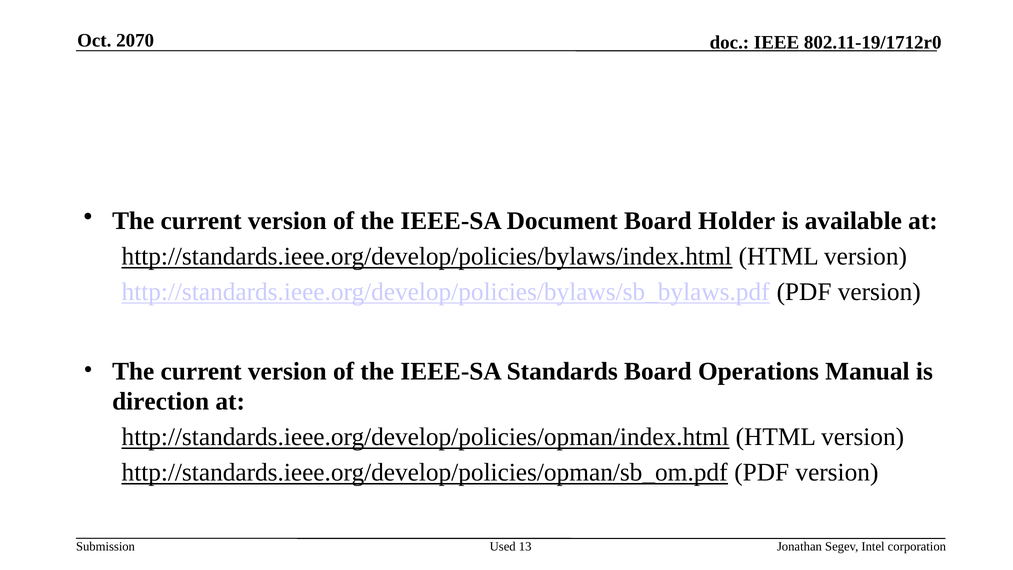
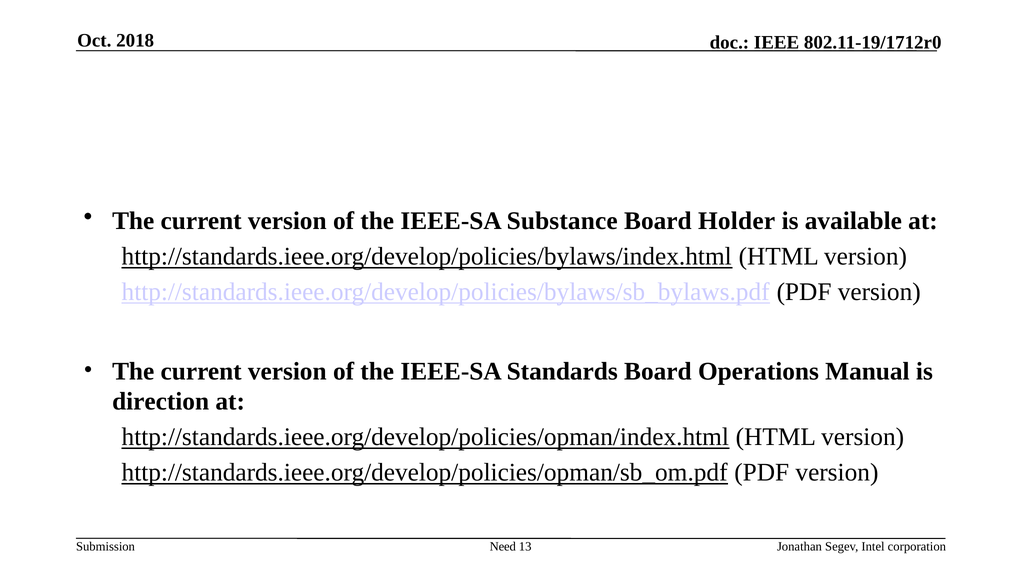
2070: 2070 -> 2018
Document: Document -> Substance
Used: Used -> Need
